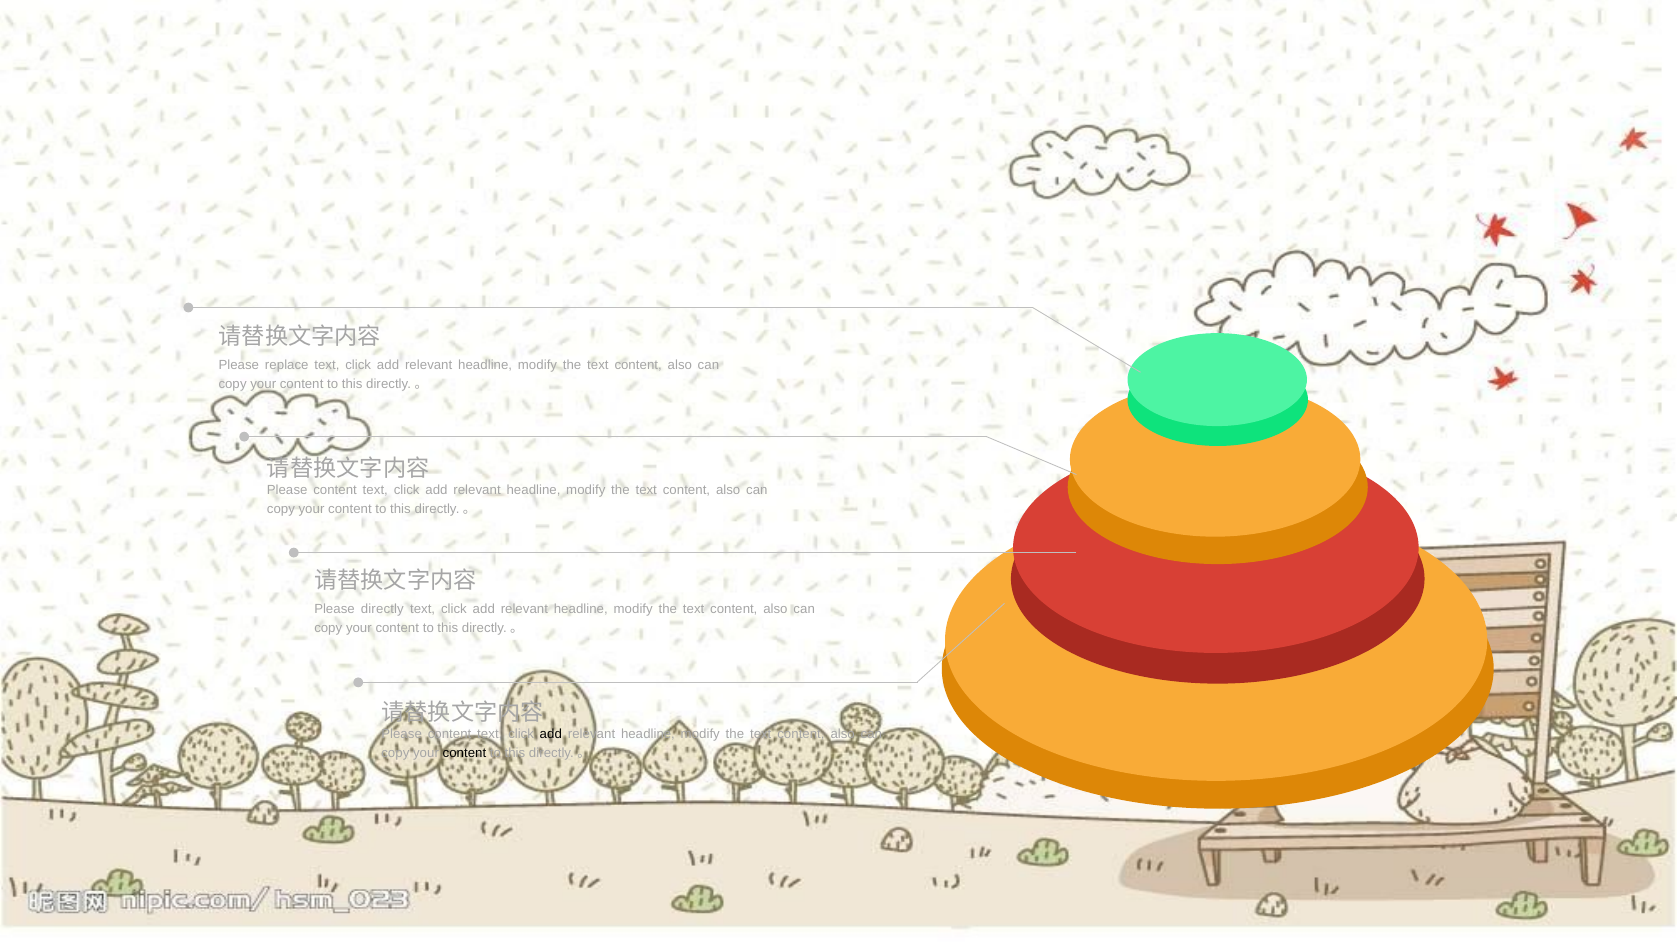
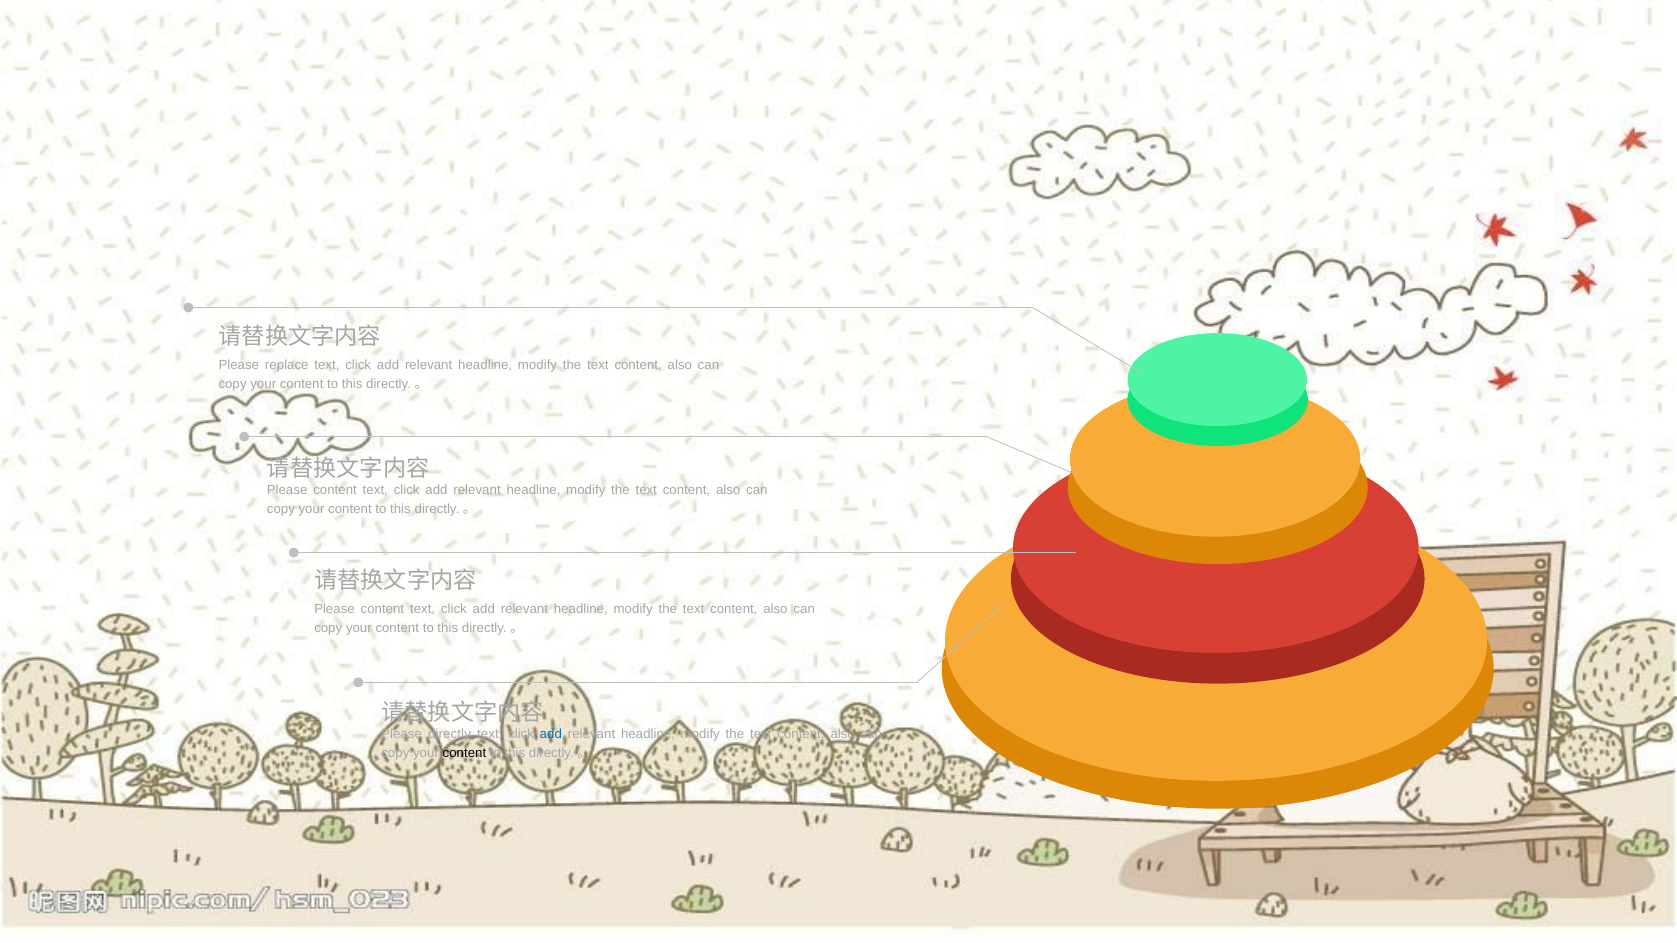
directly at (382, 609): directly -> content
content at (450, 734): content -> directly
add at (551, 734) colour: black -> blue
